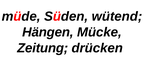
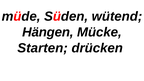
Zeitung: Zeitung -> Starten
